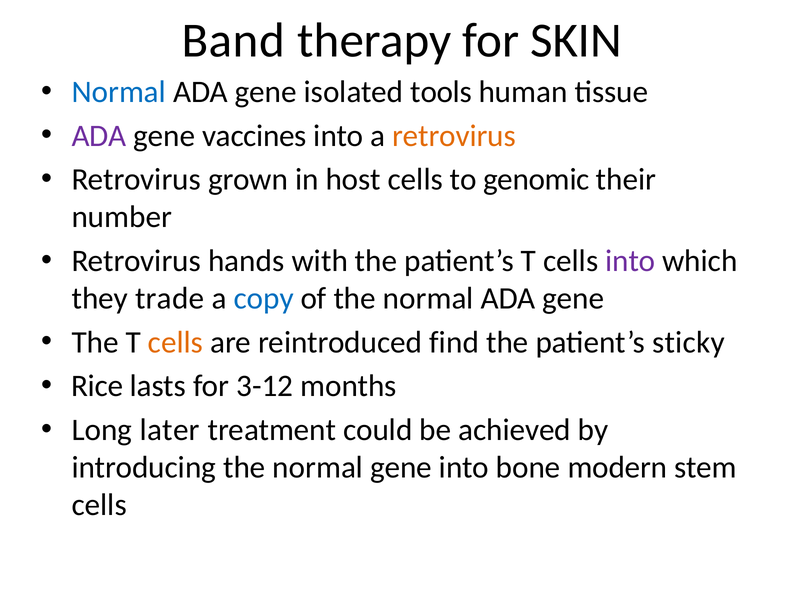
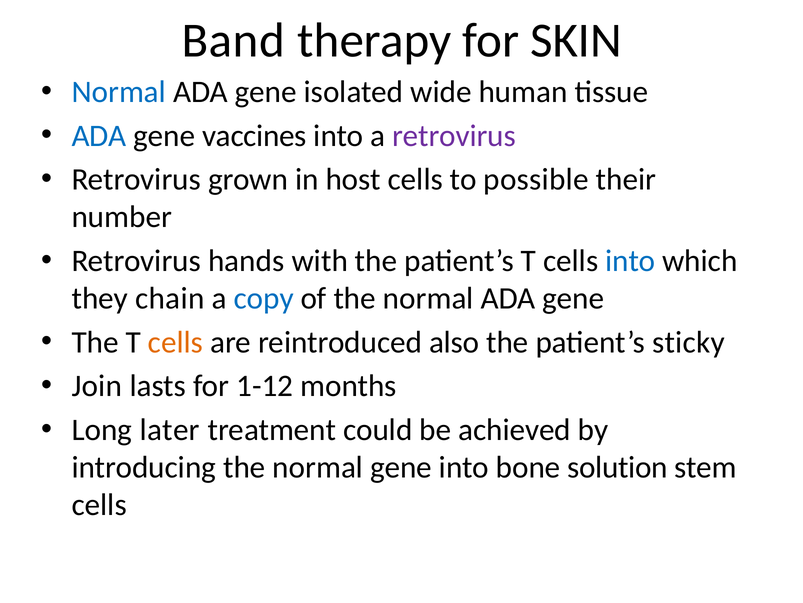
tools: tools -> wide
ADA at (99, 136) colour: purple -> blue
retrovirus at (454, 136) colour: orange -> purple
genomic: genomic -> possible
into at (630, 261) colour: purple -> blue
trade: trade -> chain
find: find -> also
Rice: Rice -> Join
3-12: 3-12 -> 1-12
modern: modern -> solution
